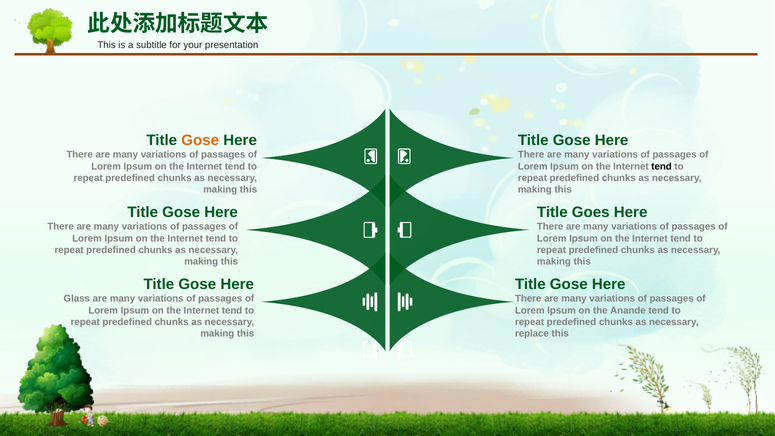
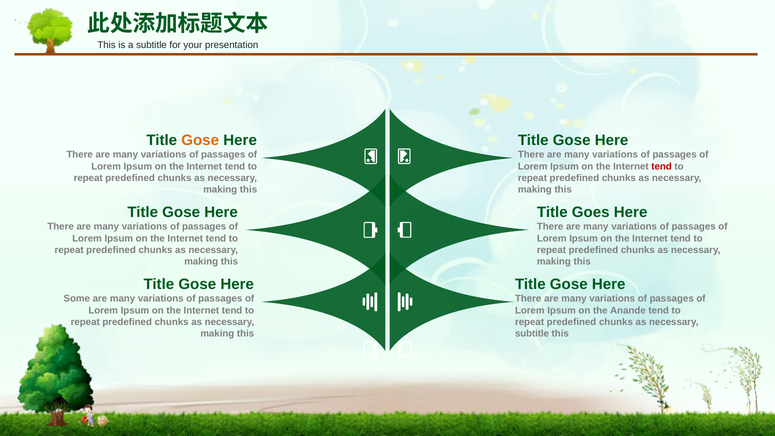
tend at (662, 166) colour: black -> red
Glass: Glass -> Some
replace at (532, 334): replace -> subtitle
